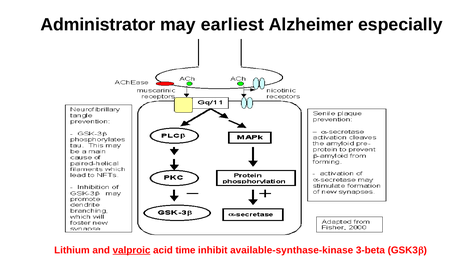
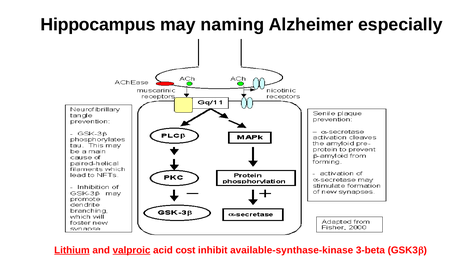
Administrator: Administrator -> Hippocampus
earliest: earliest -> naming
Lithium underline: none -> present
time: time -> cost
